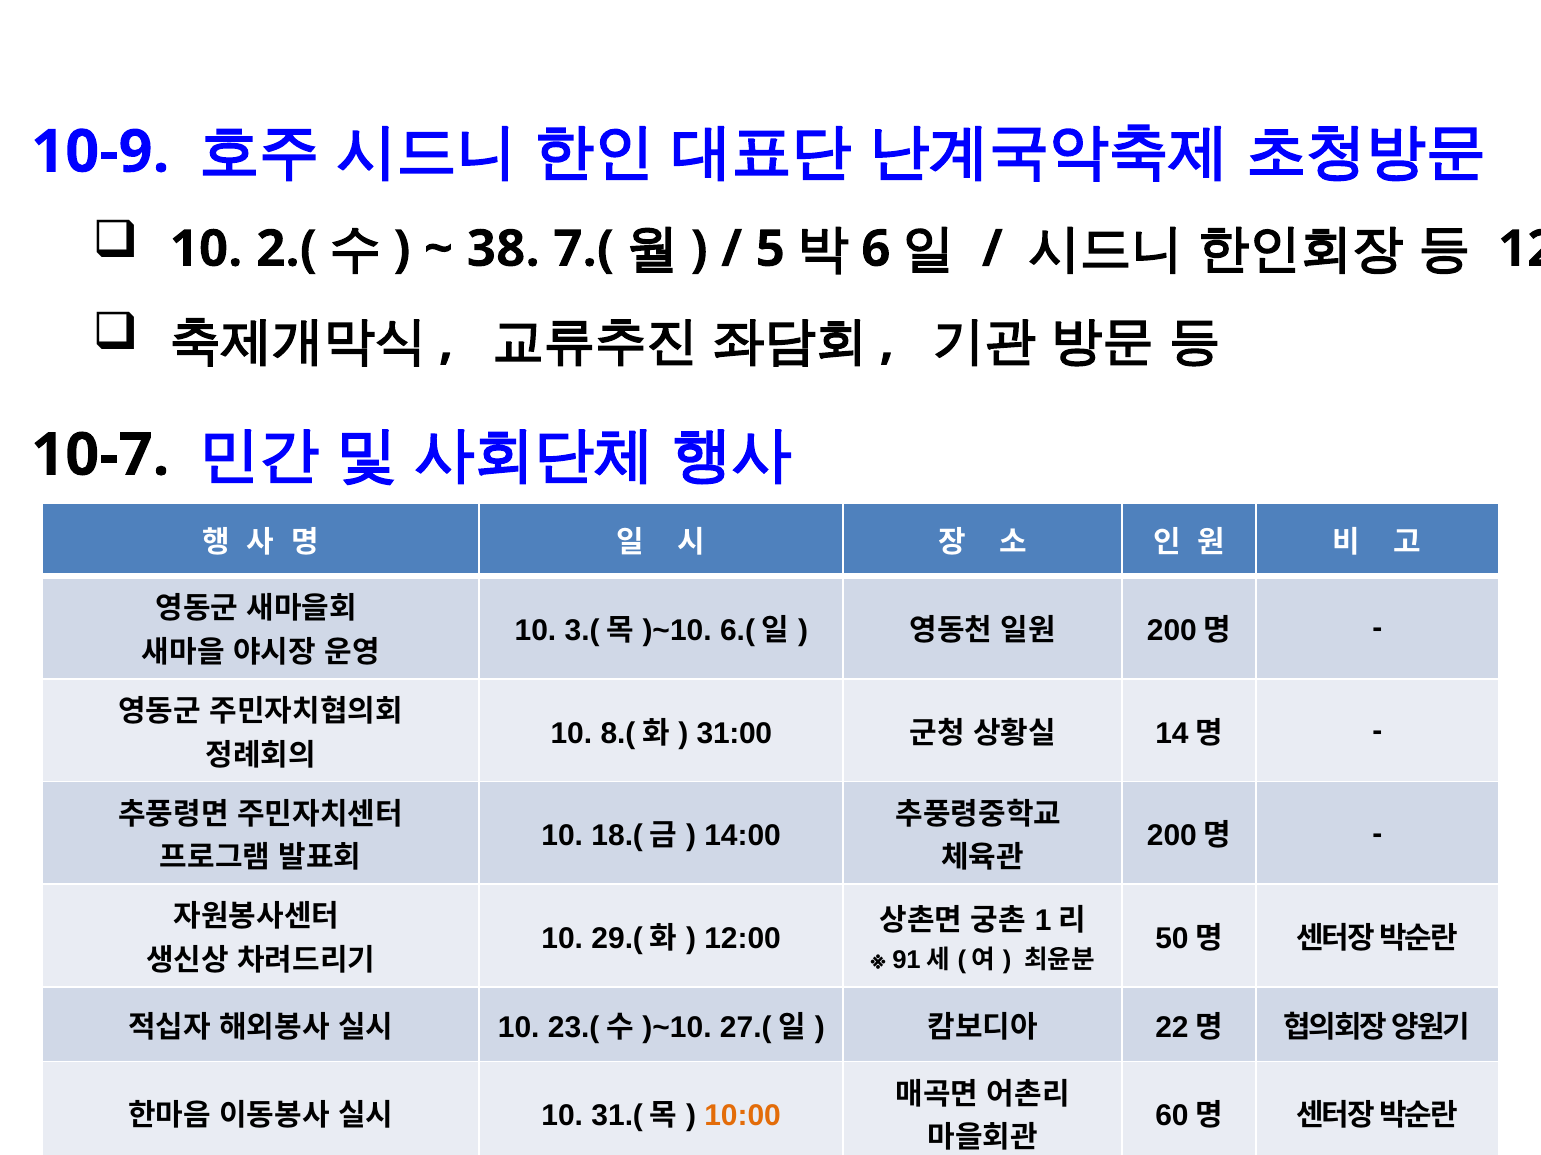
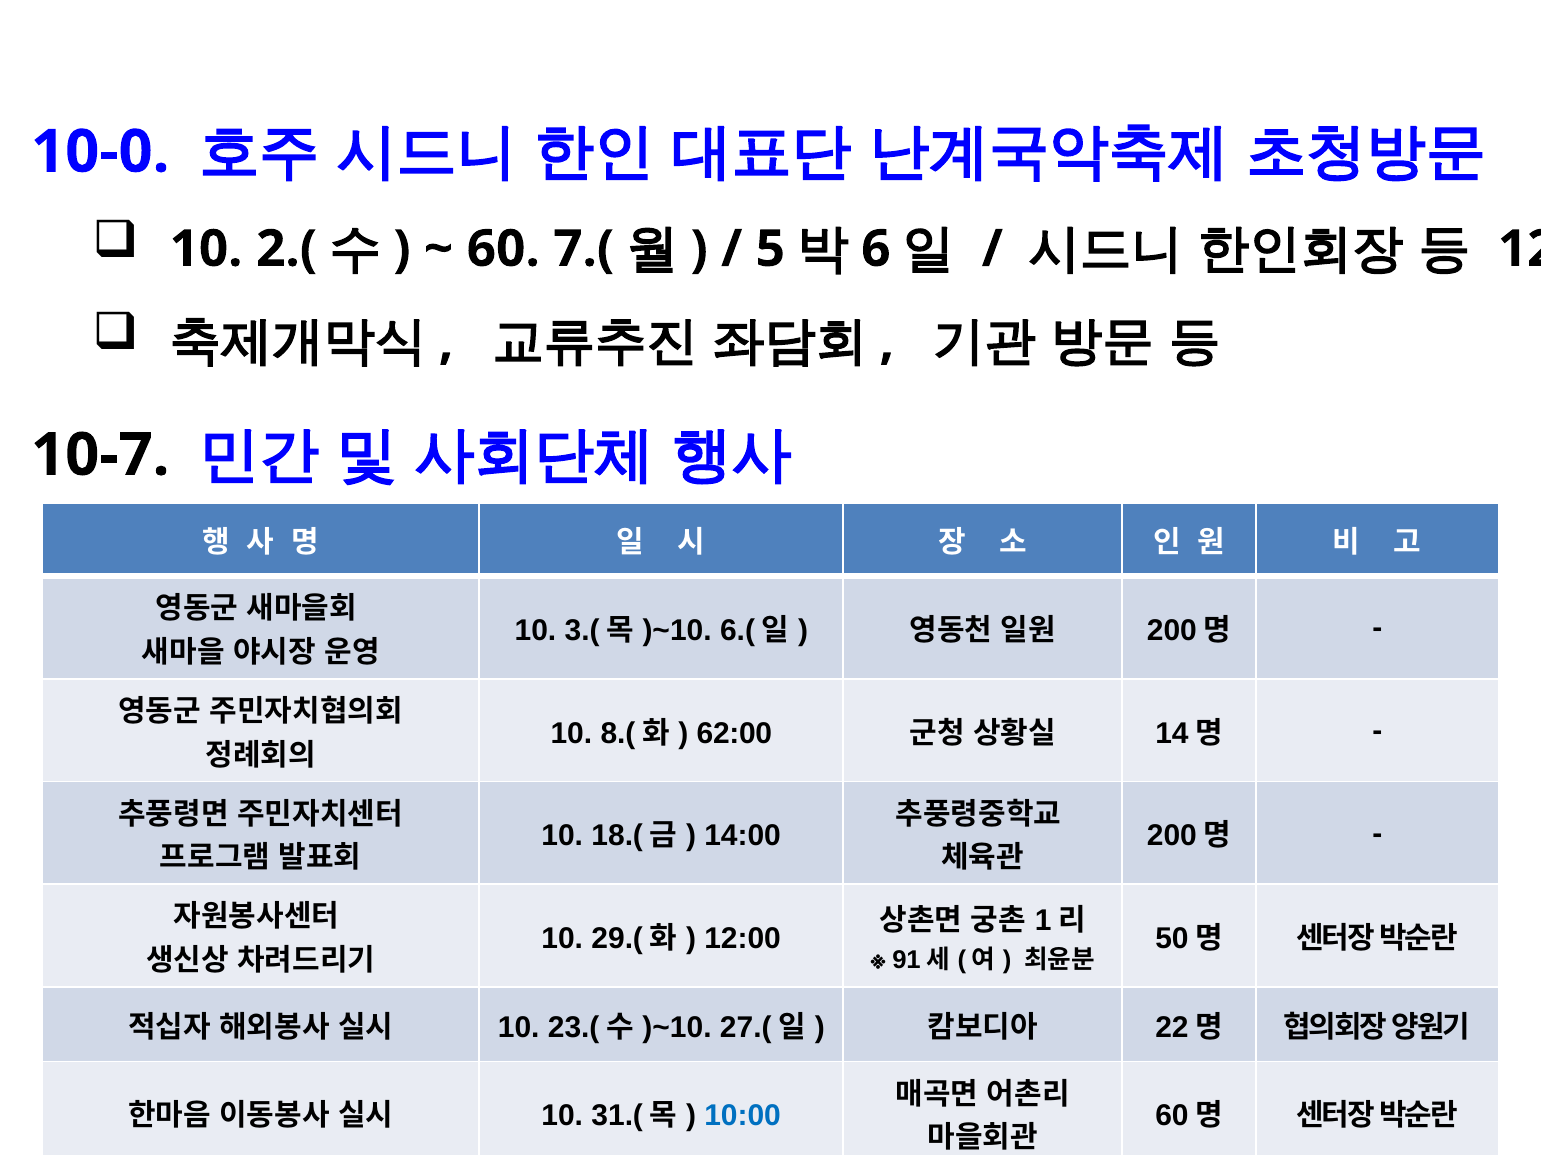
10-9: 10-9 -> 10-0
38: 38 -> 60
31:00: 31:00 -> 62:00
10:00 colour: orange -> blue
